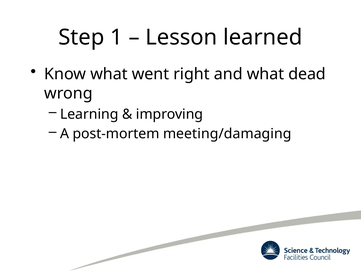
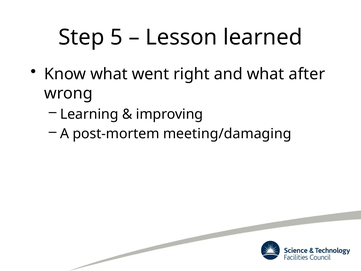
1: 1 -> 5
dead: dead -> after
